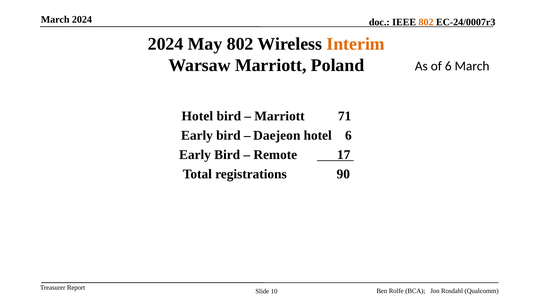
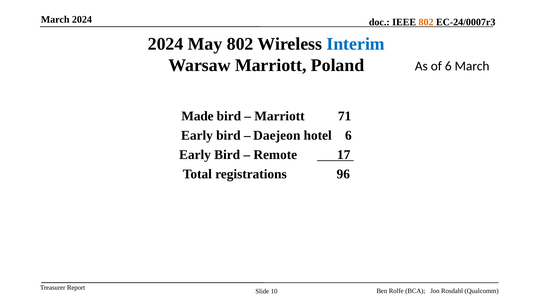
Interim colour: orange -> blue
Hotel at (197, 116): Hotel -> Made
90: 90 -> 96
